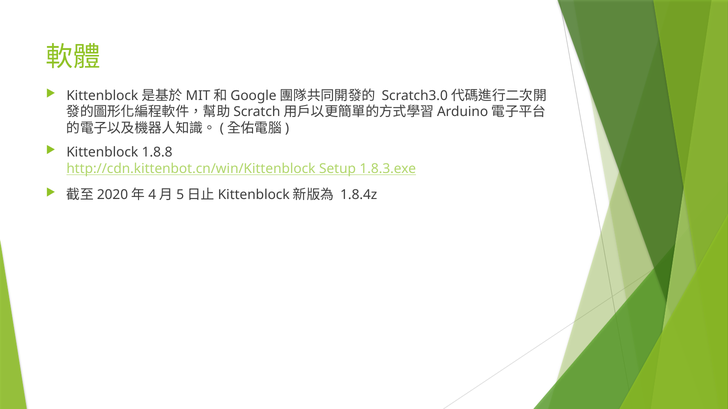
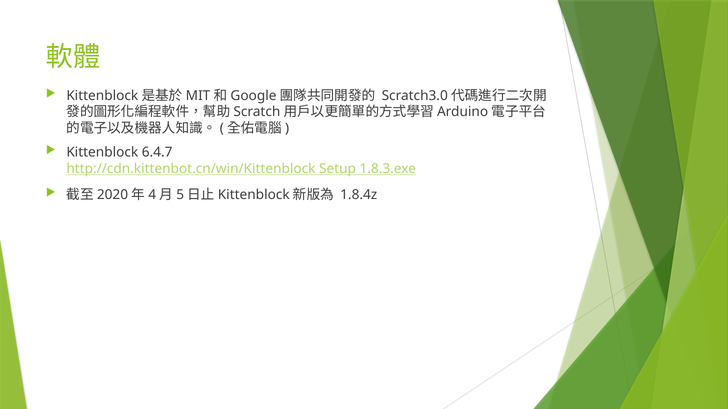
1.8.8: 1.8.8 -> 6.4.7
